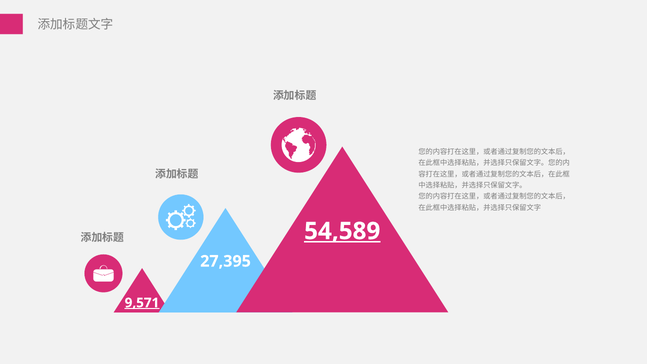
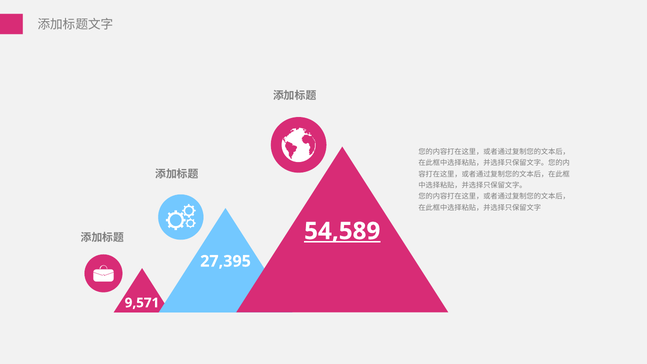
9,571 underline: present -> none
